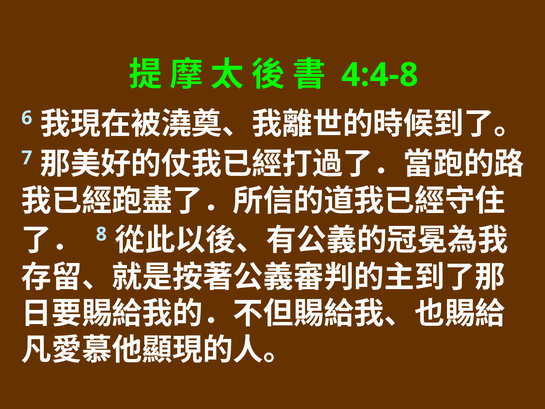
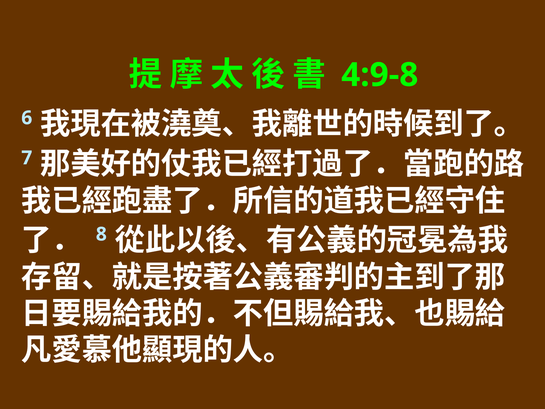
4:4-8: 4:4-8 -> 4:9-8
